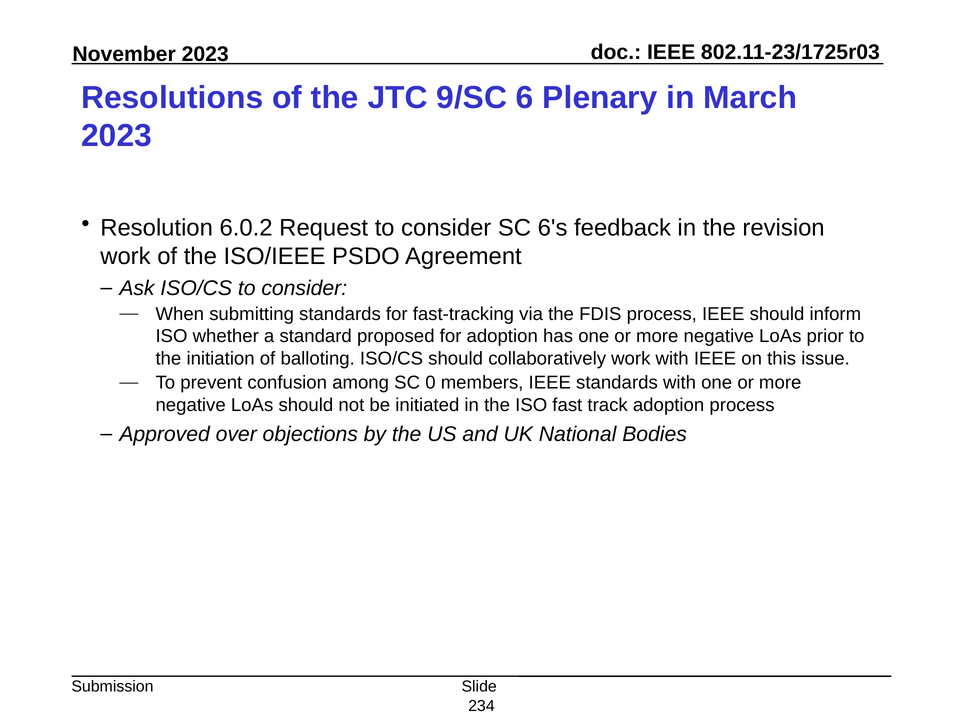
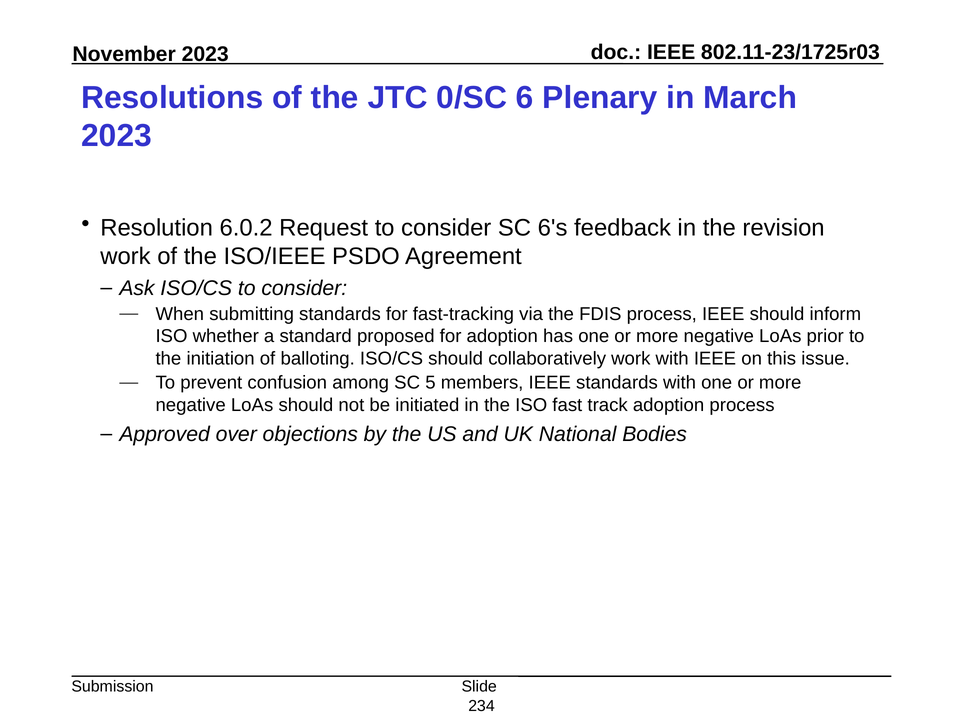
9/SC: 9/SC -> 0/SC
0: 0 -> 5
